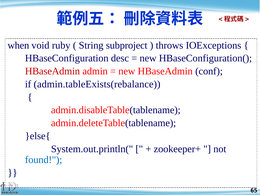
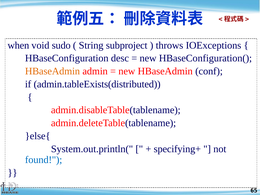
ruby: ruby -> sudo
HBaseAdmin at (52, 71) colour: red -> orange
admin.tableExists(rebalance: admin.tableExists(rebalance -> admin.tableExists(distributed
zookeeper+: zookeeper+ -> specifying+
